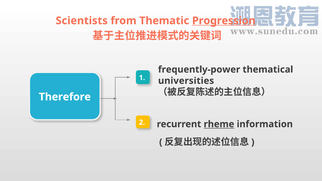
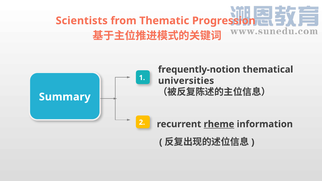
Progression underline: present -> none
frequently-power: frequently-power -> frequently-notion
Therefore: Therefore -> Summary
